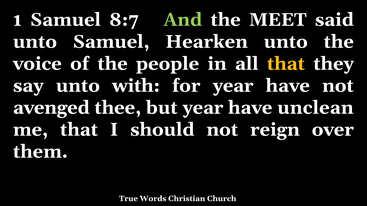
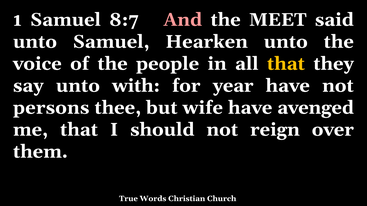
And colour: light green -> pink
avenged: avenged -> persons
but year: year -> wife
unclean: unclean -> avenged
